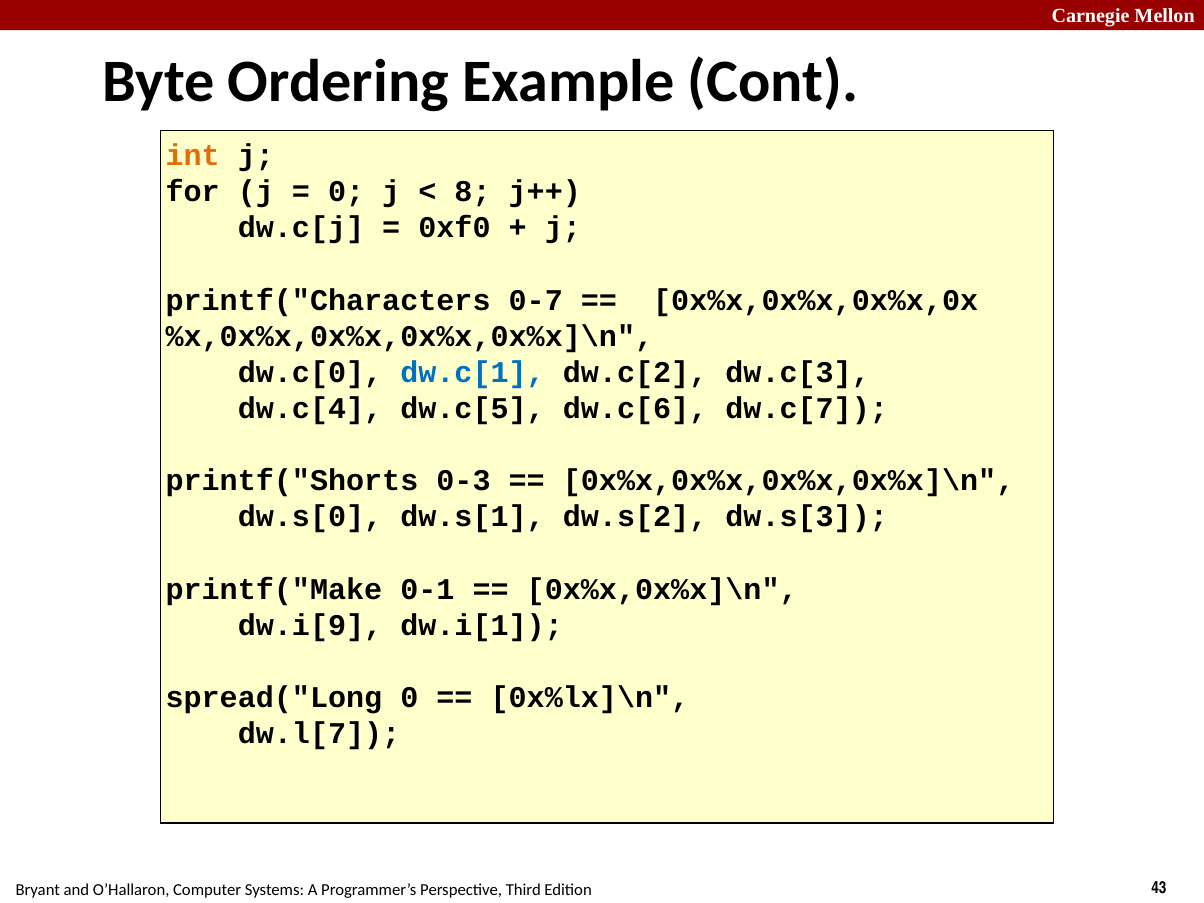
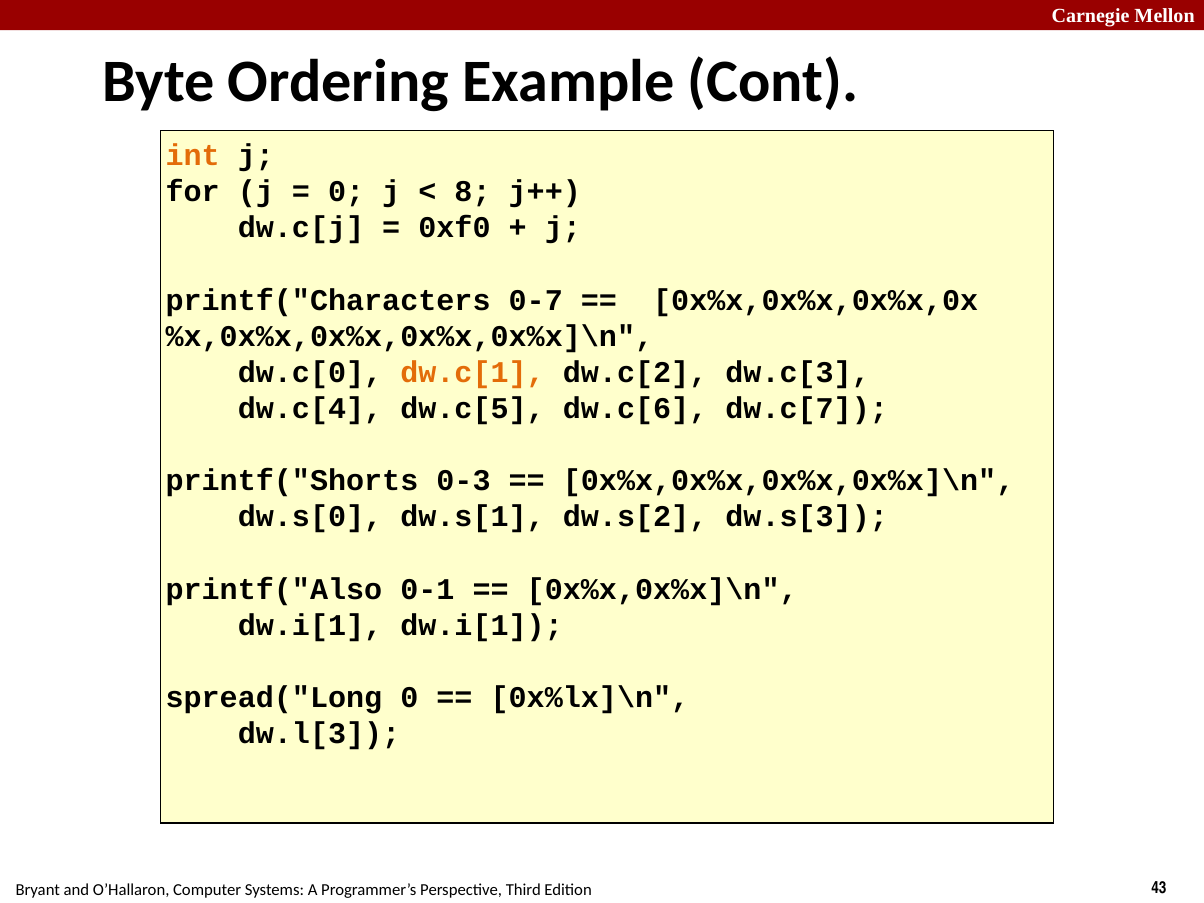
dw.c[1 colour: blue -> orange
printf("Make: printf("Make -> printf("Also
dw.i[9 at (310, 625): dw.i[9 -> dw.i[1
dw.l[7: dw.l[7 -> dw.l[3
